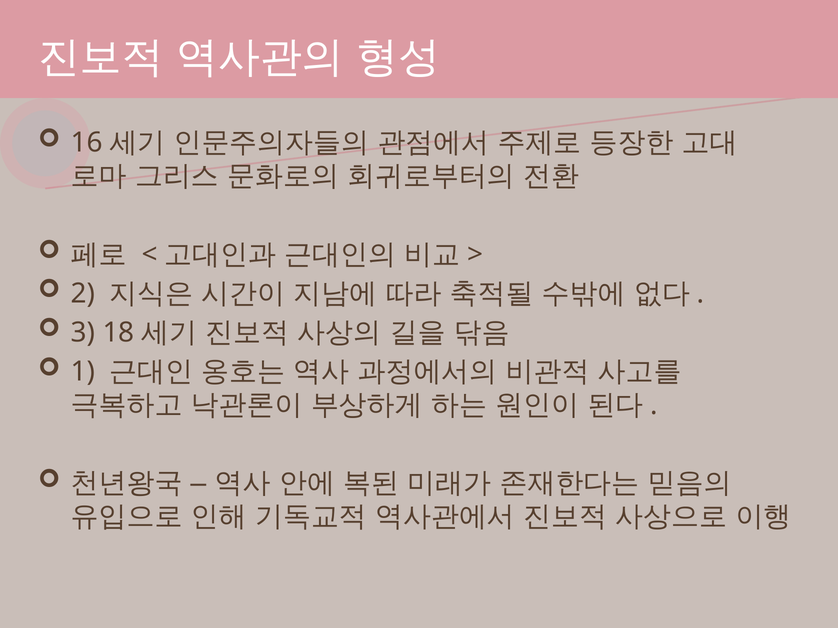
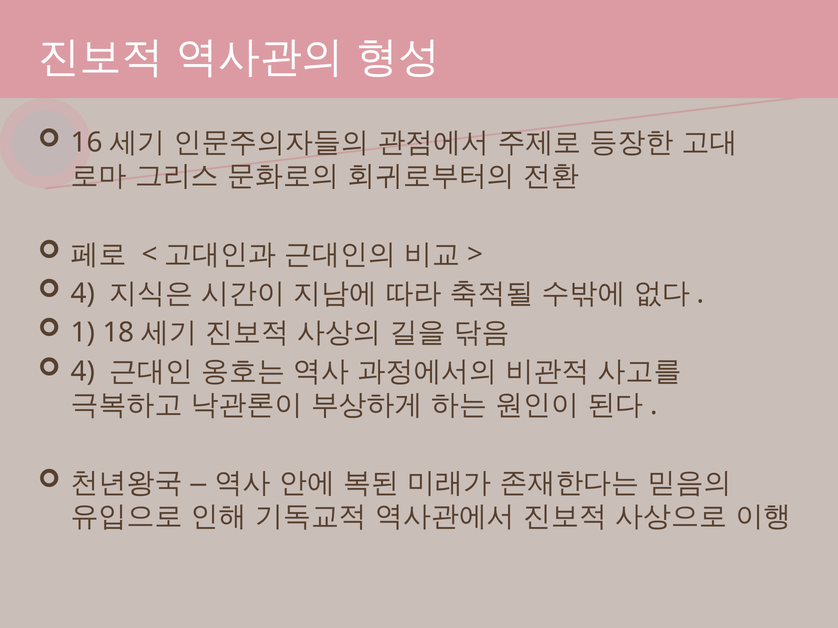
2 at (83, 294): 2 -> 4
3: 3 -> 1
1 at (83, 372): 1 -> 4
